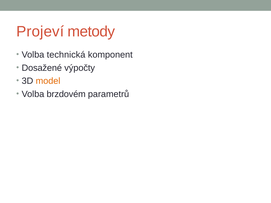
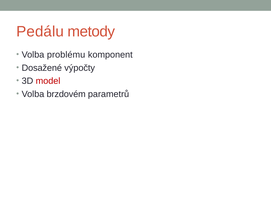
Projeví: Projeví -> Pedálu
technická: technická -> problému
model colour: orange -> red
